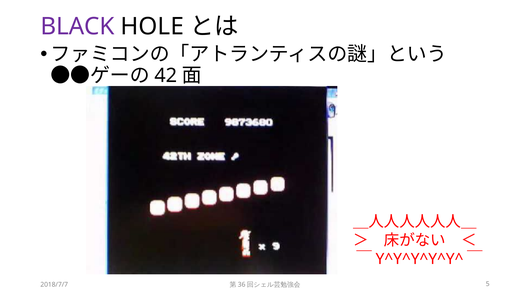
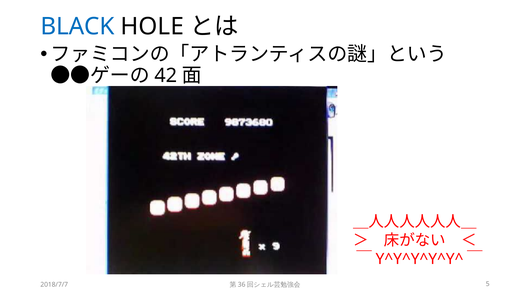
BLACK colour: purple -> blue
